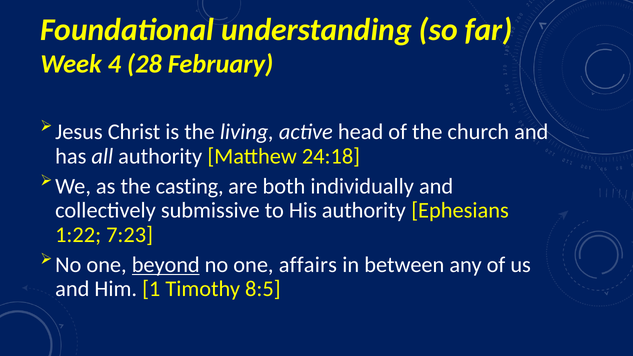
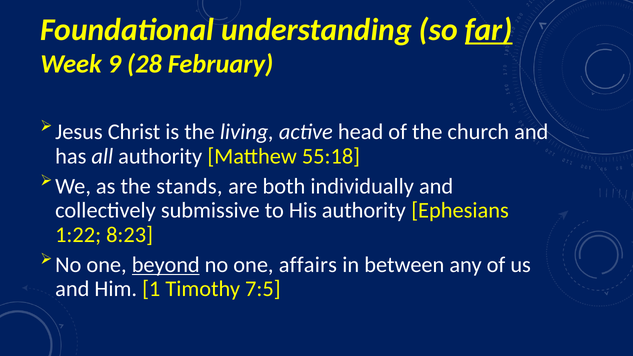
far underline: none -> present
4: 4 -> 9
24:18: 24:18 -> 55:18
casting: casting -> stands
7:23: 7:23 -> 8:23
8:5: 8:5 -> 7:5
